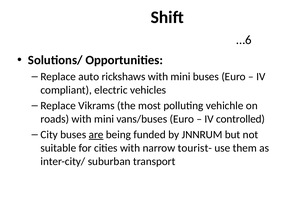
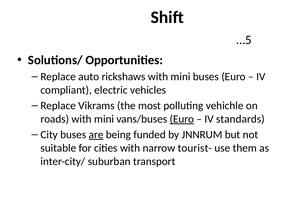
…6: …6 -> …5
Euro at (182, 119) underline: none -> present
controlled: controlled -> standards
